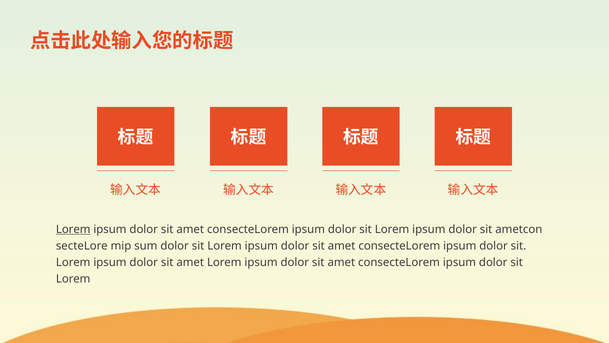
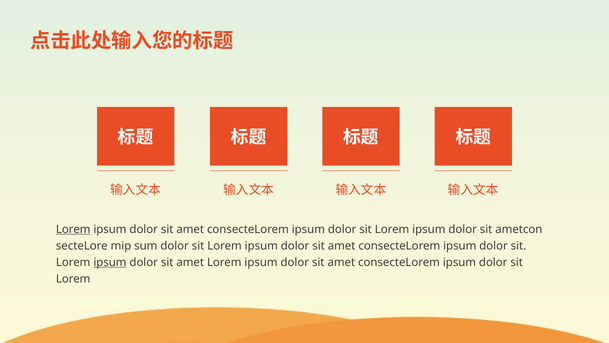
ipsum at (110, 262) underline: none -> present
